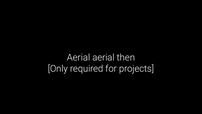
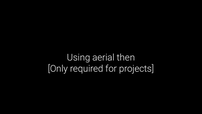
Aerial at (79, 57): Aerial -> Using
